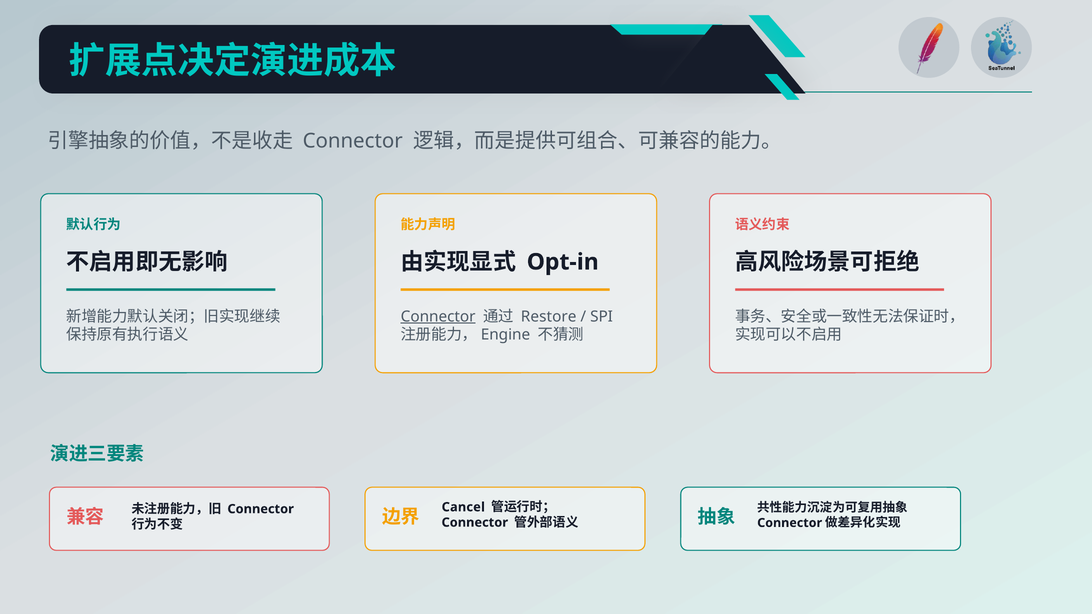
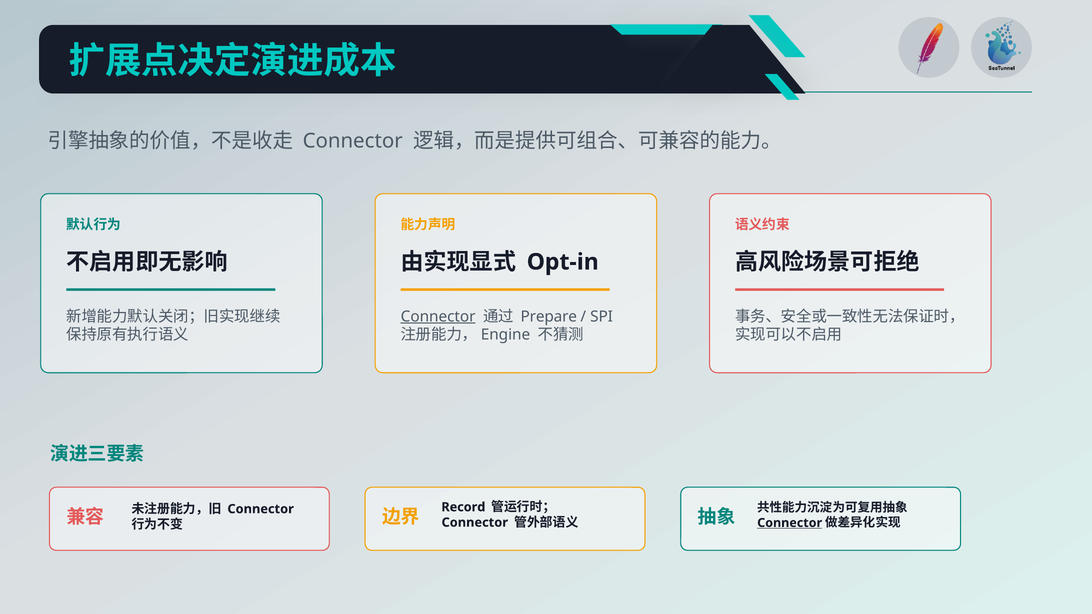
Restore: Restore -> Prepare
Cancel: Cancel -> Record
Connector at (790, 523) underline: none -> present
